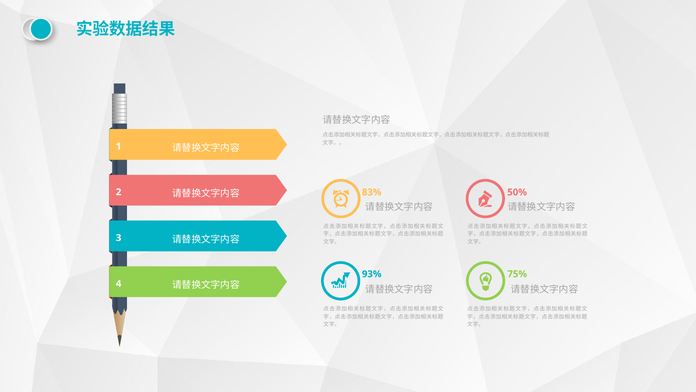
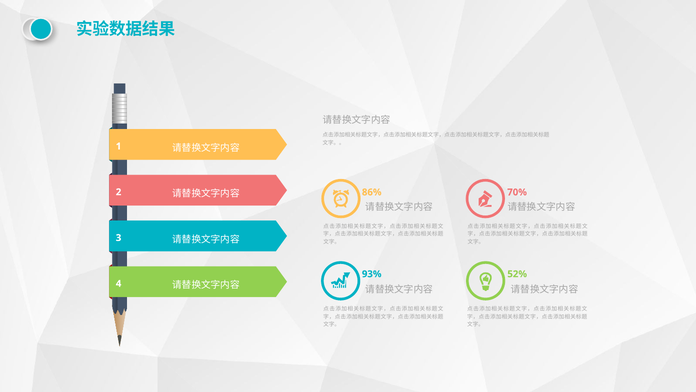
83%: 83% -> 86%
50%: 50% -> 70%
75%: 75% -> 52%
